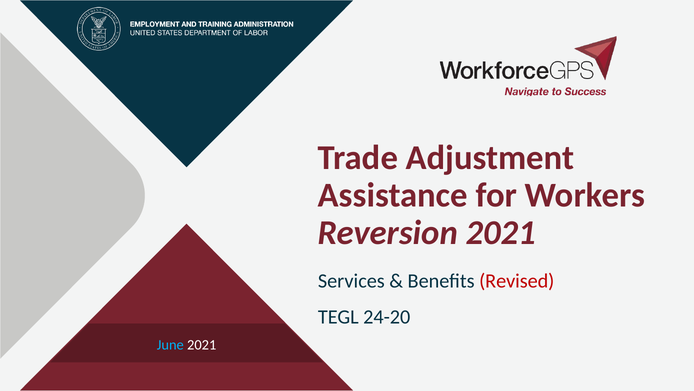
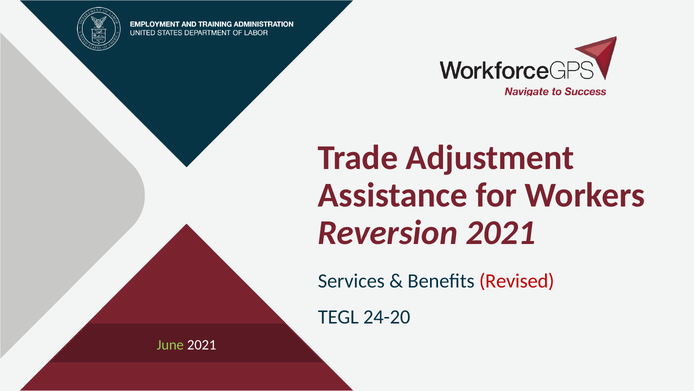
June colour: light blue -> light green
